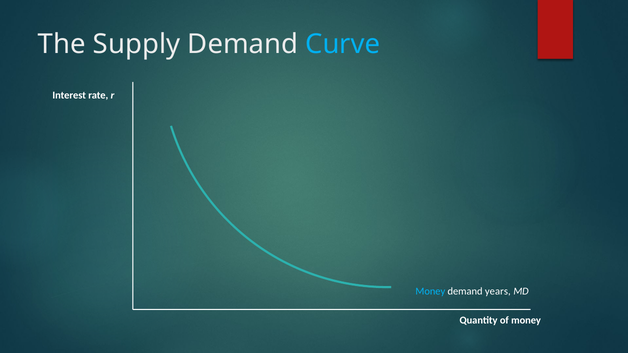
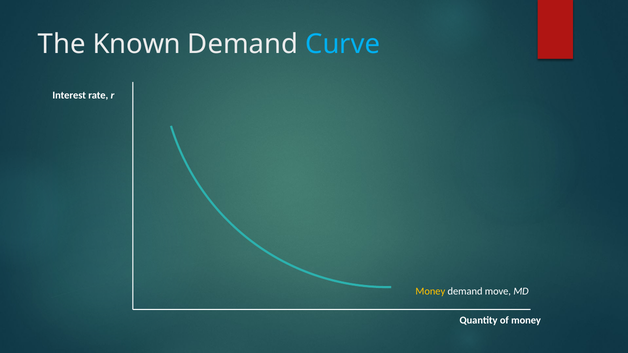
Supply: Supply -> Known
Money at (430, 292) colour: light blue -> yellow
years: years -> move
